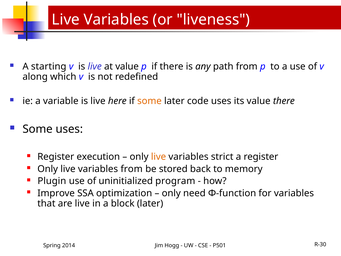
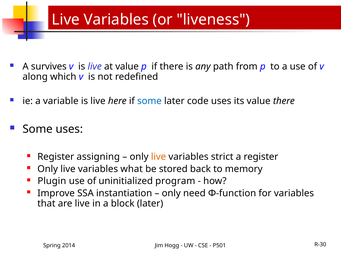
starting: starting -> survives
some at (149, 101) colour: orange -> blue
execution: execution -> assigning
variables from: from -> what
optimization: optimization -> instantiation
